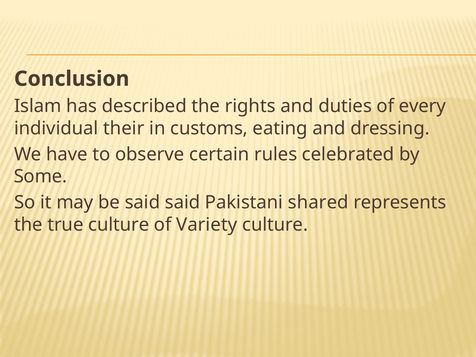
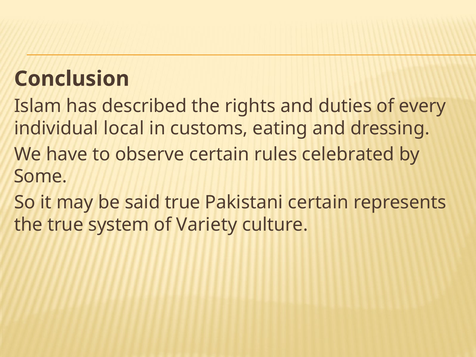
their: their -> local
said said: said -> true
Pakistani shared: shared -> certain
true culture: culture -> system
